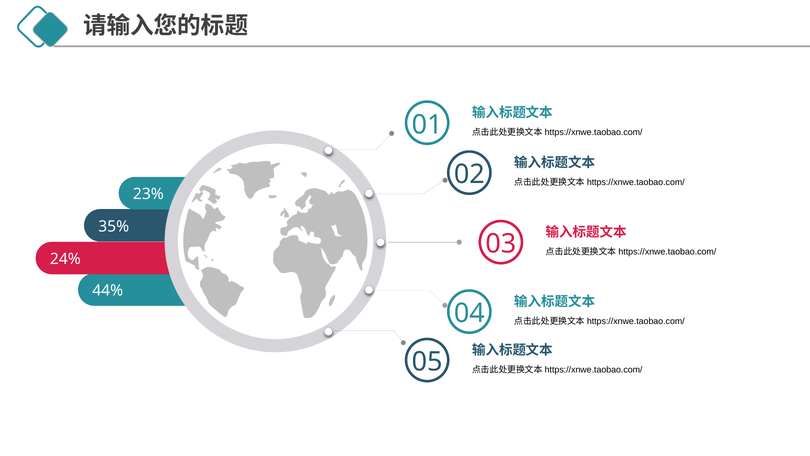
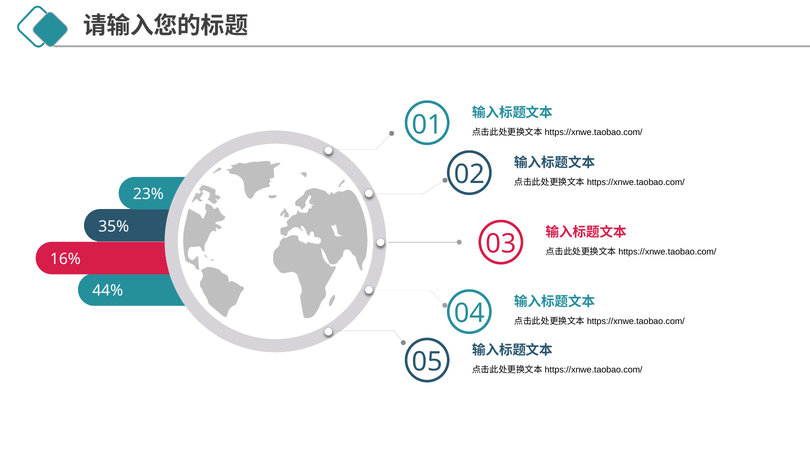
24%: 24% -> 16%
